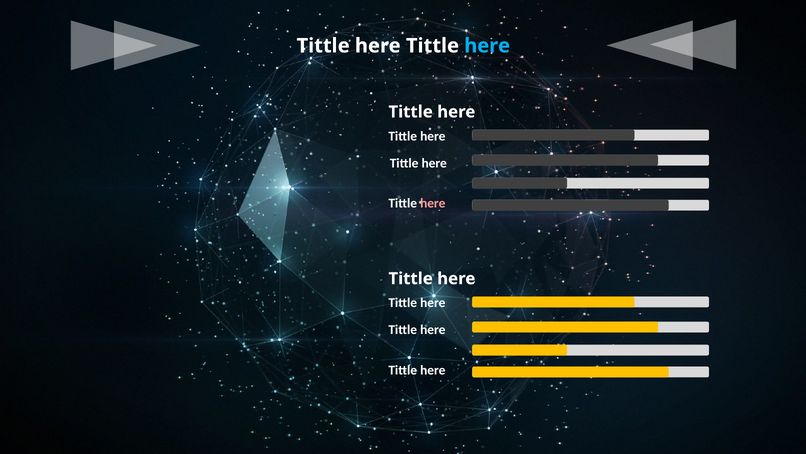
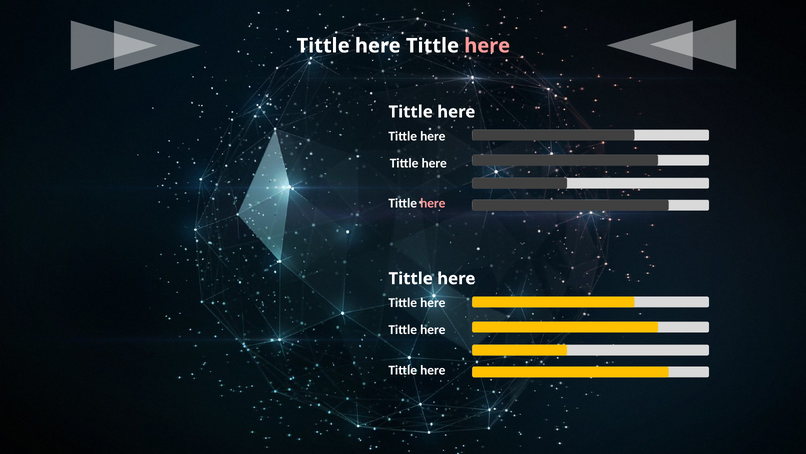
here at (487, 46) colour: light blue -> pink
